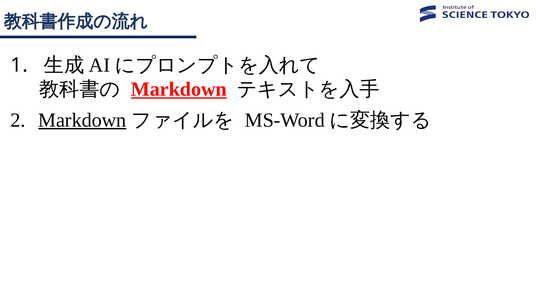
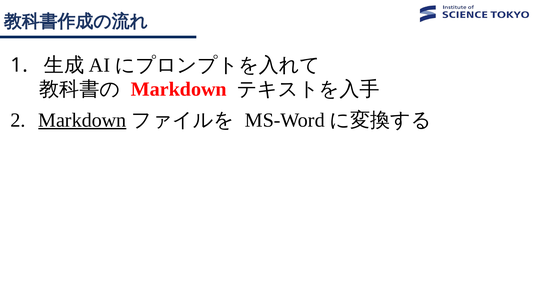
Markdown at (179, 90) underline: present -> none
